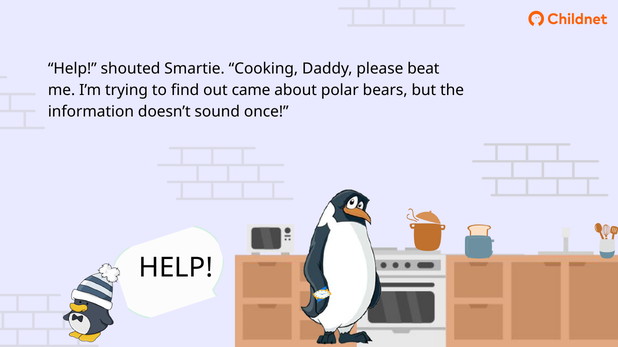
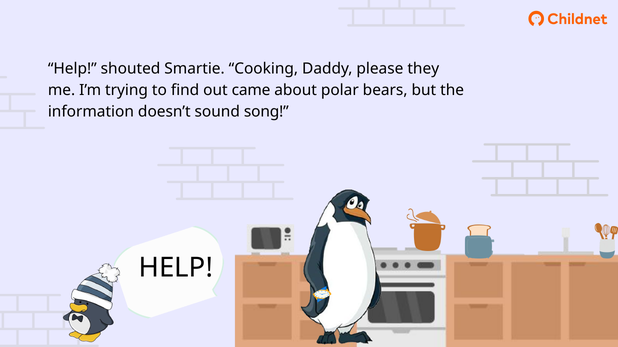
beat: beat -> they
once: once -> song
